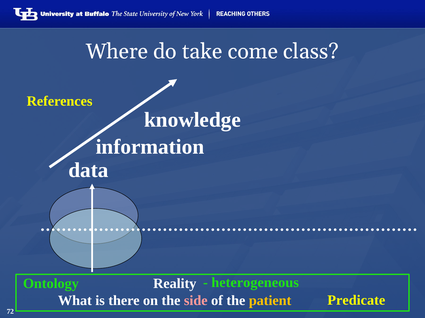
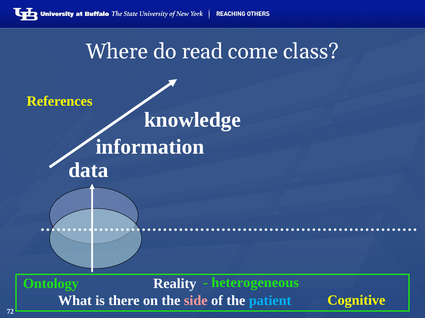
take: take -> read
Predicate: Predicate -> Cognitive
patient colour: yellow -> light blue
